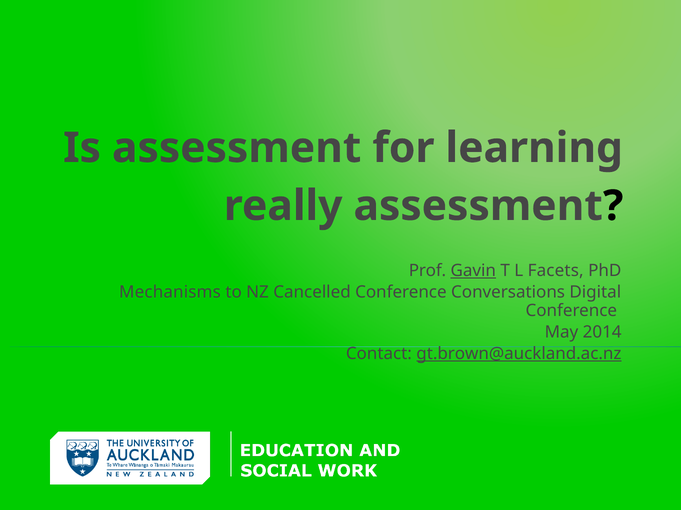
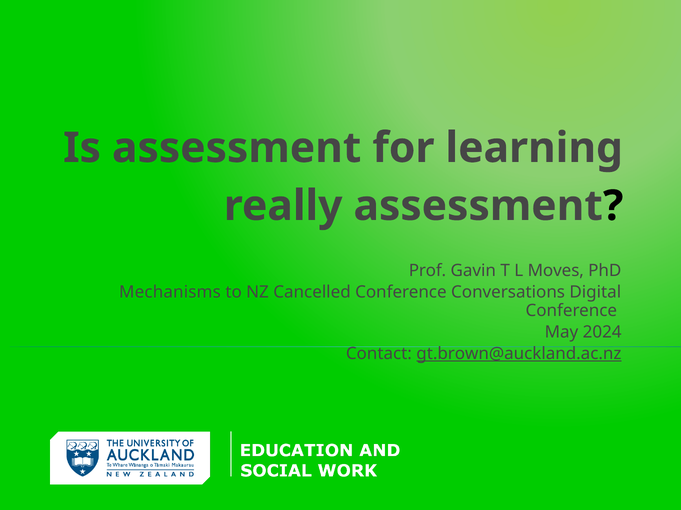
Gavin underline: present -> none
Facets: Facets -> Moves
2014: 2014 -> 2024
